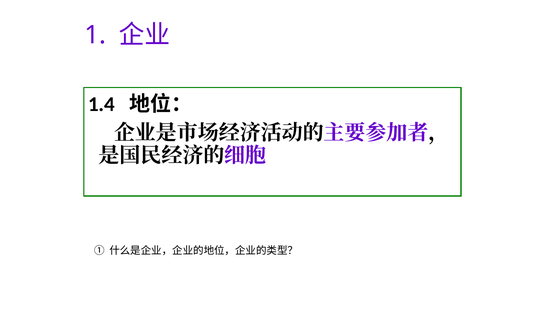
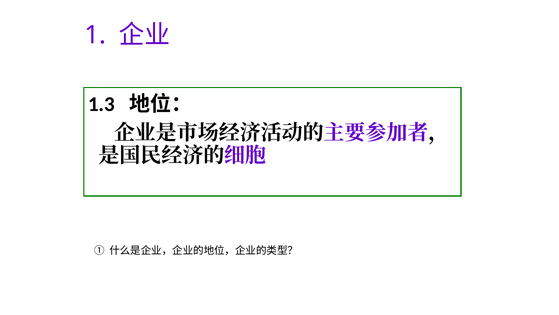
1.4: 1.4 -> 1.3
